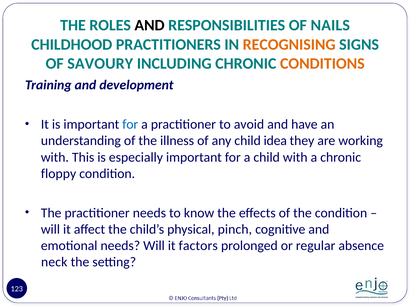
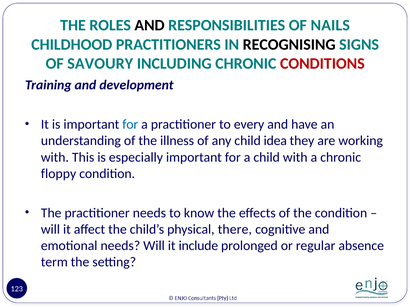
RECOGNISING colour: orange -> black
CONDITIONS colour: orange -> red
avoid: avoid -> every
pinch: pinch -> there
factors: factors -> include
neck: neck -> term
